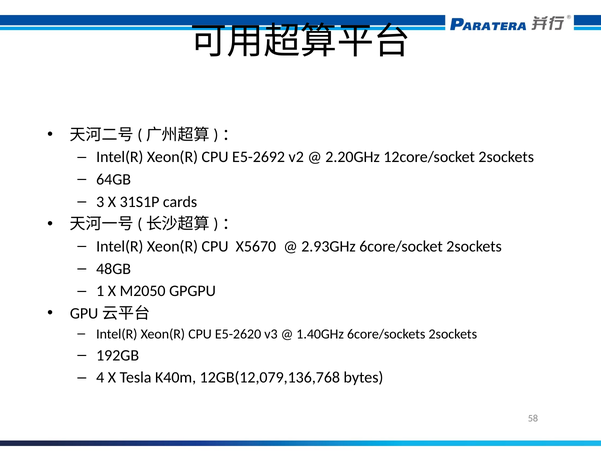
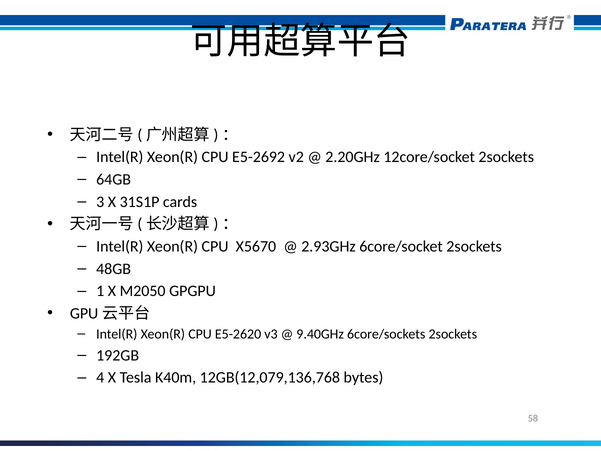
1.40GHz: 1.40GHz -> 9.40GHz
